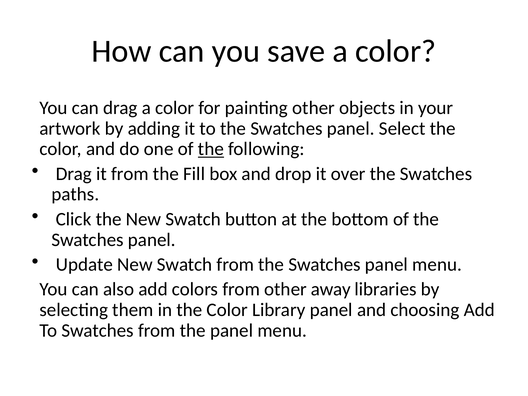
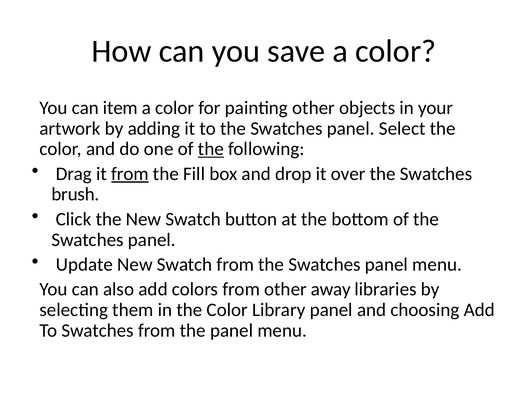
can drag: drag -> item
from at (130, 174) underline: none -> present
paths: paths -> brush
